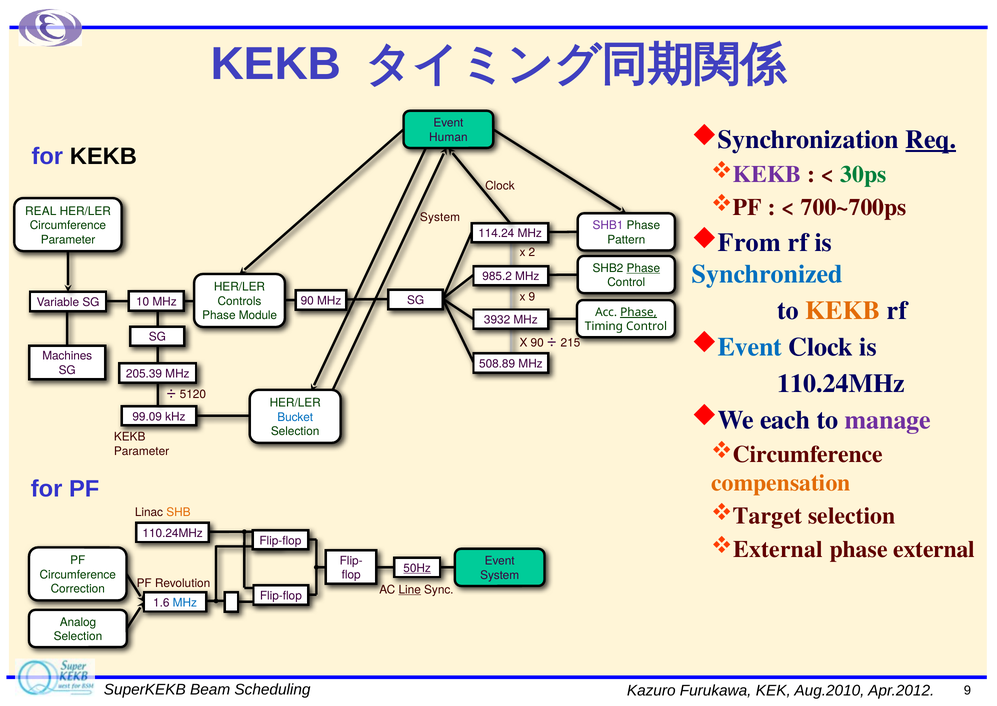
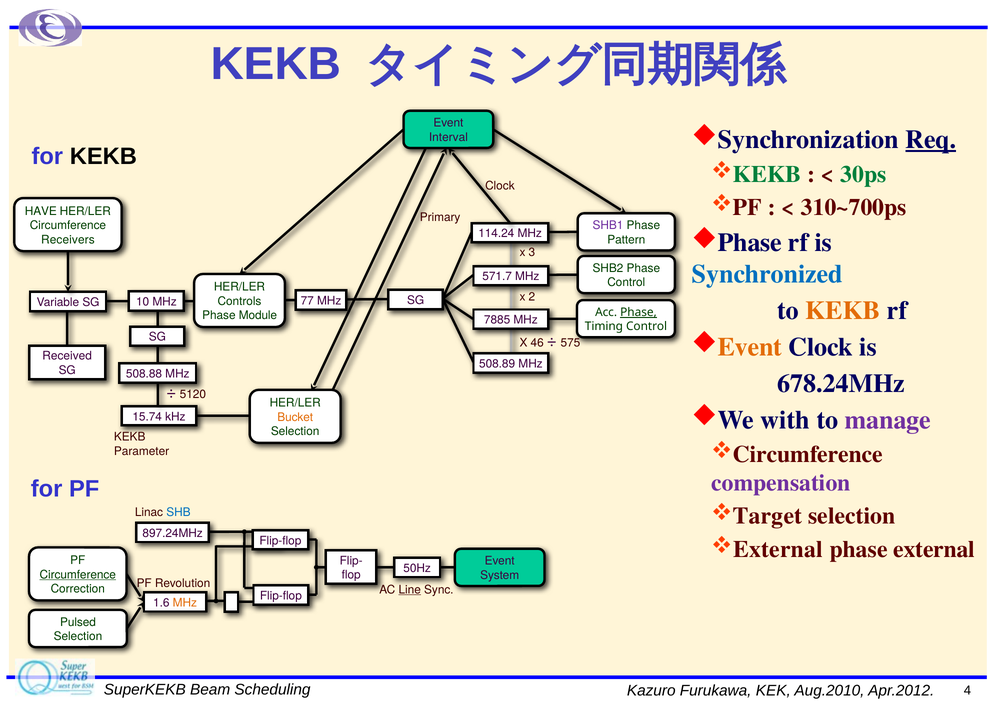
Human: Human -> Interval
KEKB at (767, 174) colour: purple -> green
700~700ps: 700~700ps -> 310~700ps
REAL: REAL -> HAVE
System at (440, 217): System -> Primary
From at (749, 242): From -> Phase
Parameter at (68, 239): Parameter -> Receivers
2: 2 -> 3
Phase at (643, 268) underline: present -> none
985.2: 985.2 -> 571.7
x 9: 9 -> 2
SG 90: 90 -> 77
3932: 3932 -> 7885
Event at (750, 347) colour: blue -> orange
X 90: 90 -> 46
215: 215 -> 575
Machines: Machines -> Received
205.39: 205.39 -> 508.88
110.24MHz at (841, 383): 110.24MHz -> 678.24MHz
each: each -> with
99.09: 99.09 -> 15.74
Bucket colour: blue -> orange
compensation colour: orange -> purple
SHB colour: orange -> blue
110.24MHz at (173, 533): 110.24MHz -> 897.24MHz
50Hz underline: present -> none
Circumference at (78, 574) underline: none -> present
MHz at (185, 602) colour: blue -> orange
Analog: Analog -> Pulsed
9 at (967, 690): 9 -> 4
